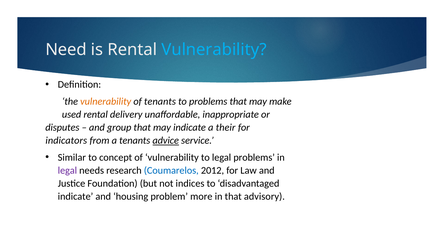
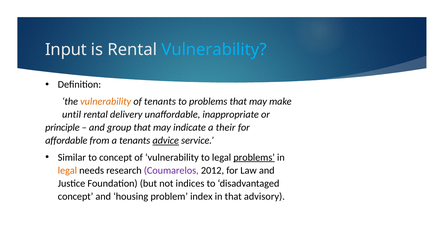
Need: Need -> Input
used: used -> until
disputes: disputes -> principle
indicators: indicators -> affordable
problems at (254, 157) underline: none -> present
legal at (67, 170) colour: purple -> orange
Coumarelos colour: blue -> purple
indicate at (76, 196): indicate -> concept
more: more -> index
